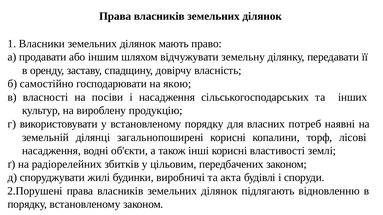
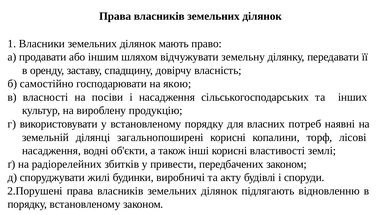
цільовим: цільовим -> привести
акта: акта -> акту
